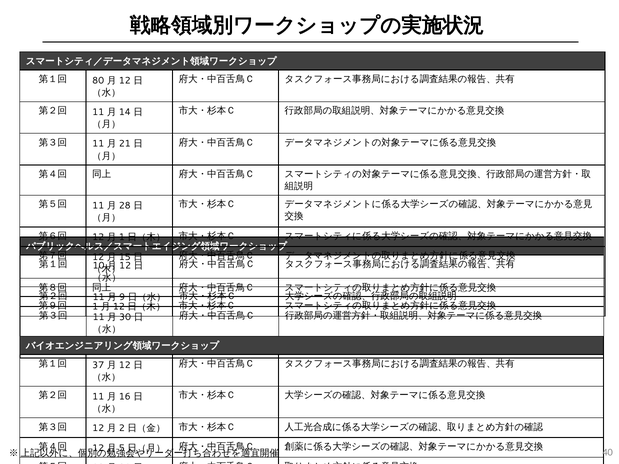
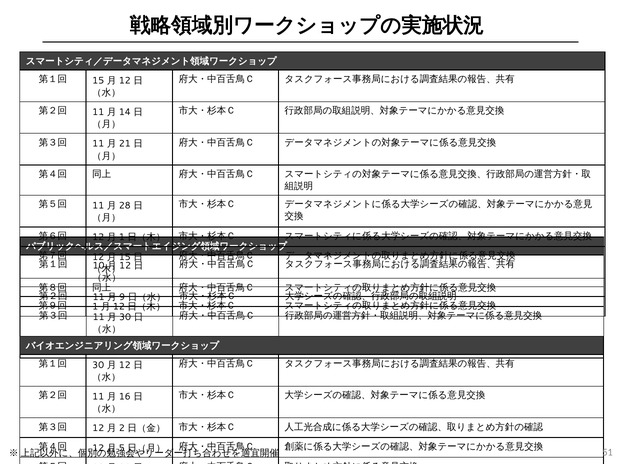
80 at (98, 80): 80 -> 15
37 at (98, 365): 37 -> 30
40: 40 -> 51
